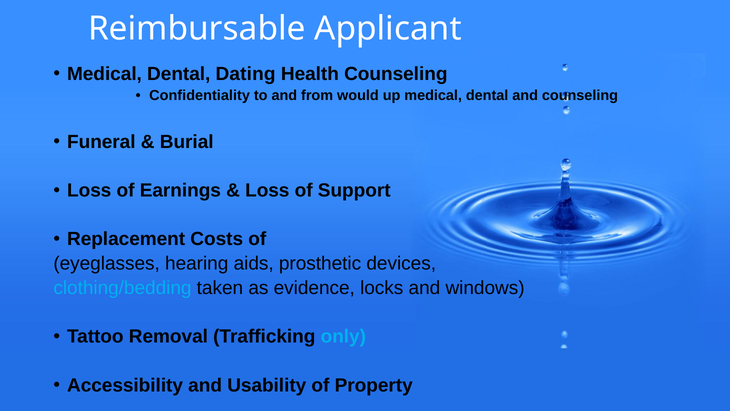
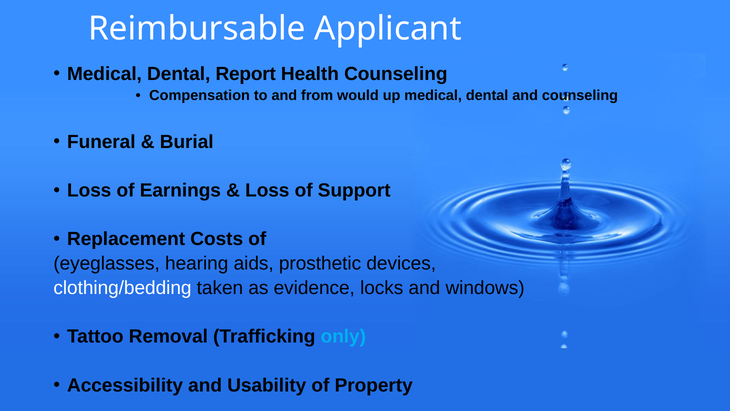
Dating: Dating -> Report
Confidentiality: Confidentiality -> Compensation
clothing/bedding colour: light blue -> white
